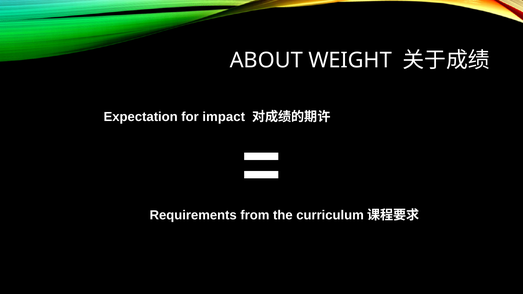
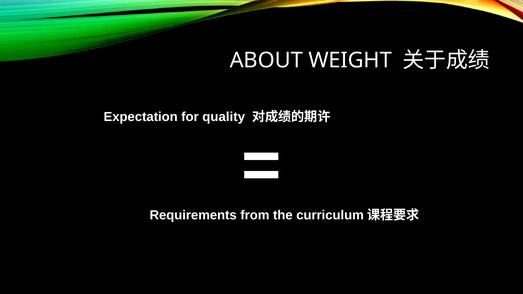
impact: impact -> quality
